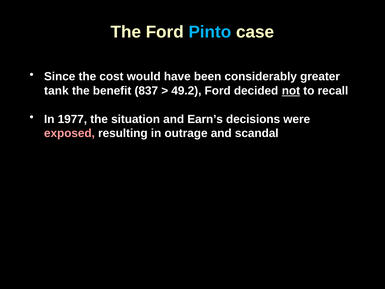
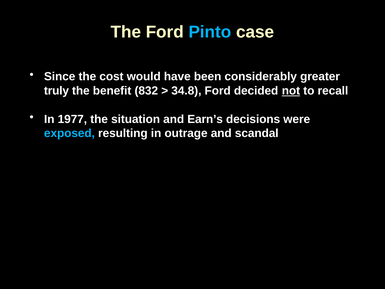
tank: tank -> truly
837: 837 -> 832
49.2: 49.2 -> 34.8
exposed colour: pink -> light blue
